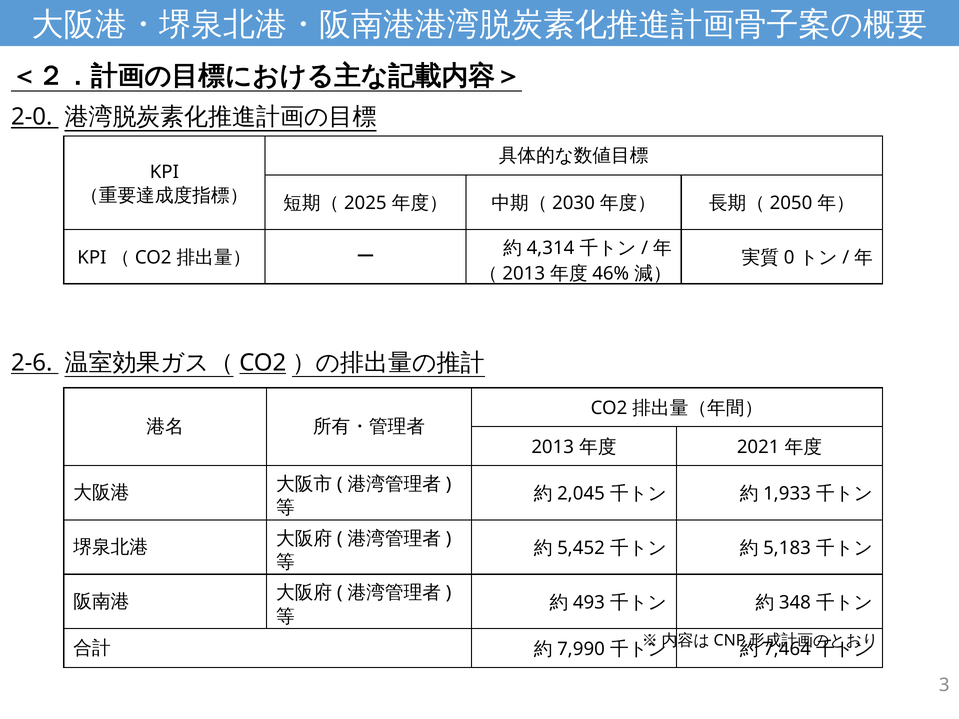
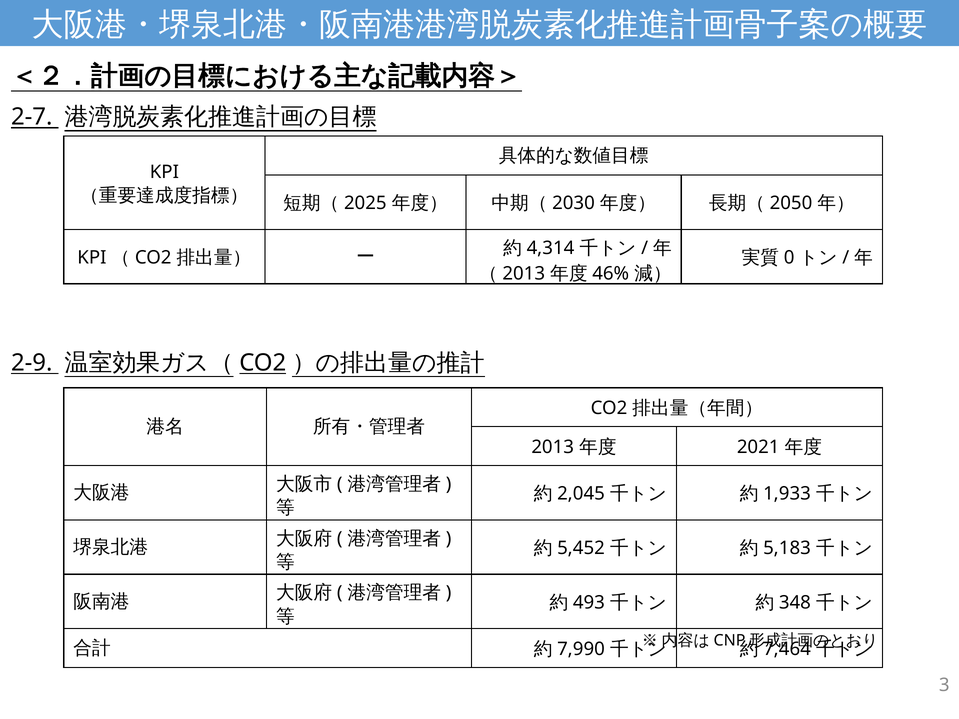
2-0: 2-0 -> 2-7
2-6: 2-6 -> 2-9
